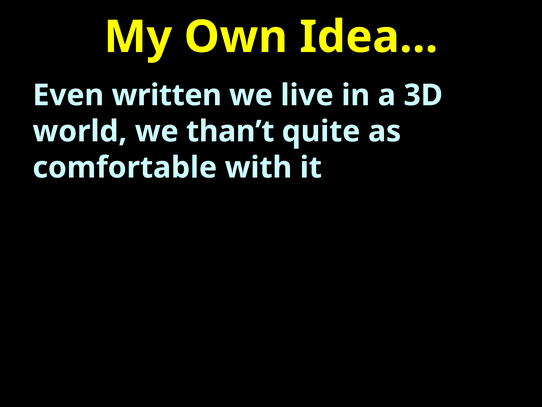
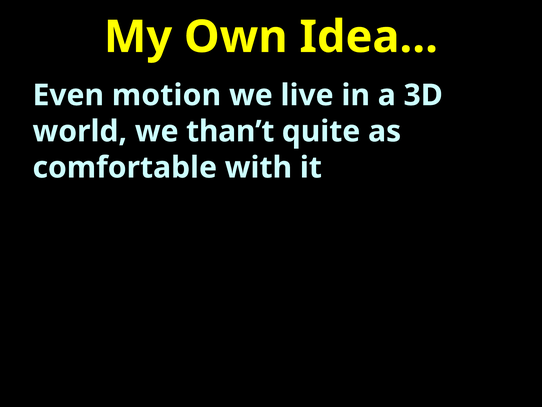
written: written -> motion
